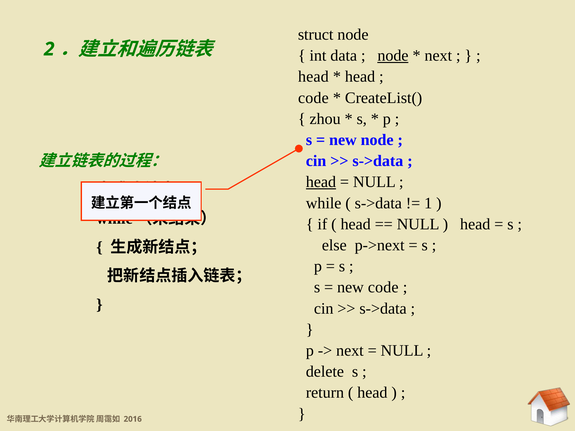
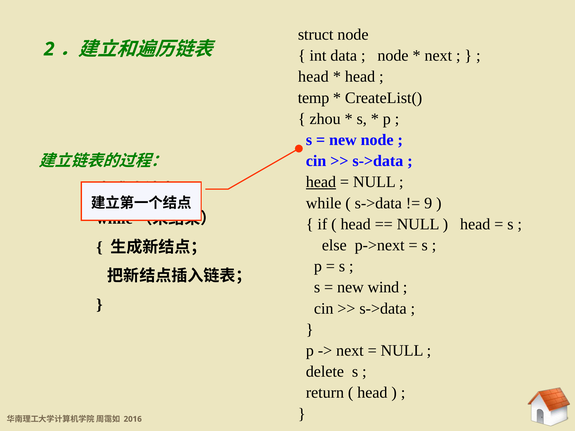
node at (393, 56) underline: present -> none
code at (313, 98): code -> temp
1: 1 -> 9
new code: code -> wind
